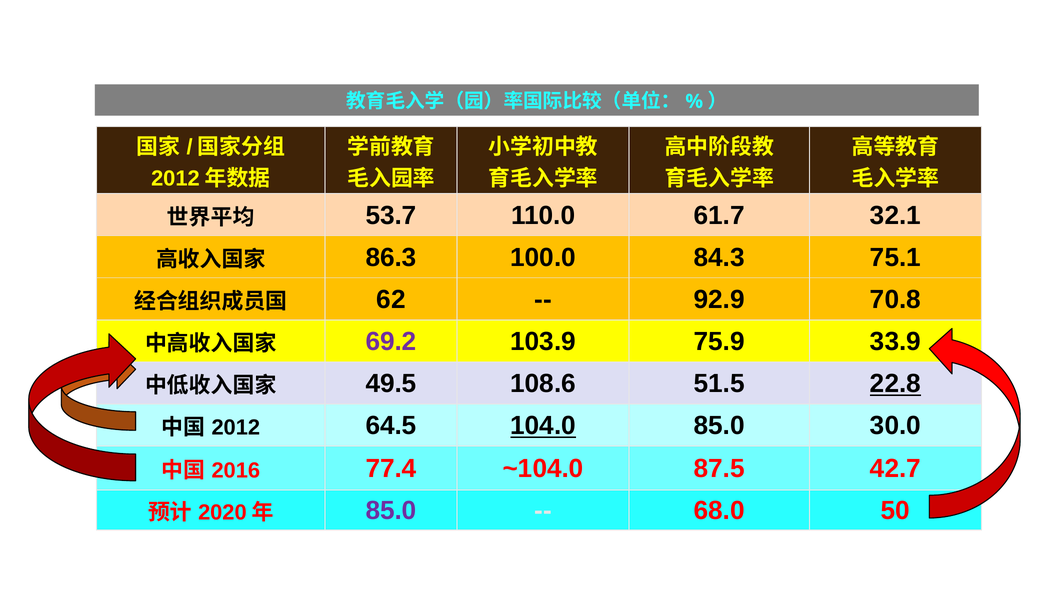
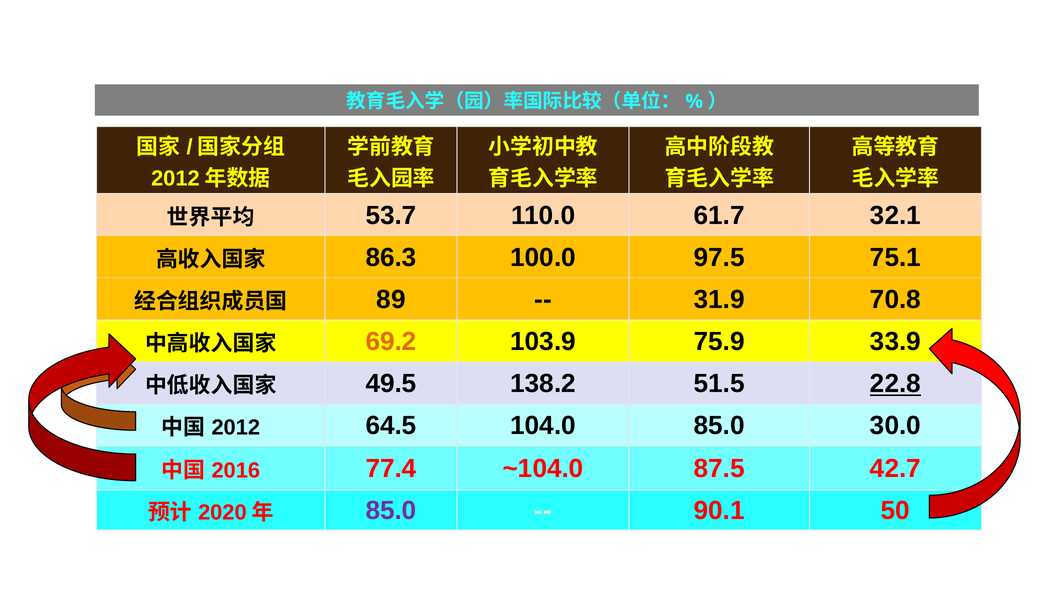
84.3: 84.3 -> 97.5
62: 62 -> 89
92.9: 92.9 -> 31.9
69.2 colour: purple -> orange
108.6: 108.6 -> 138.2
104.0 underline: present -> none
68.0: 68.0 -> 90.1
